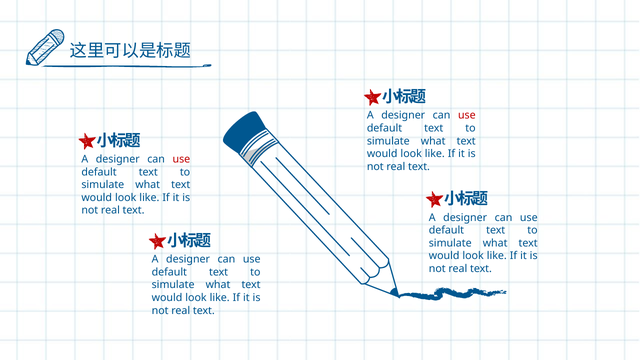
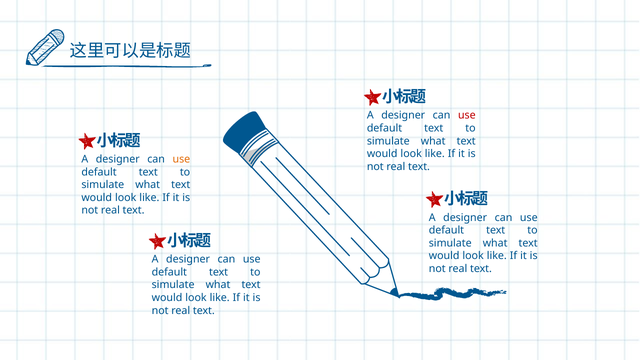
use at (181, 159) colour: red -> orange
